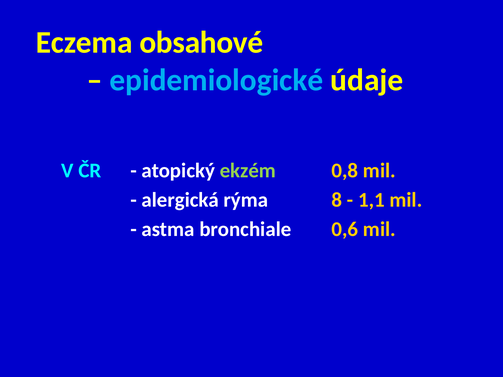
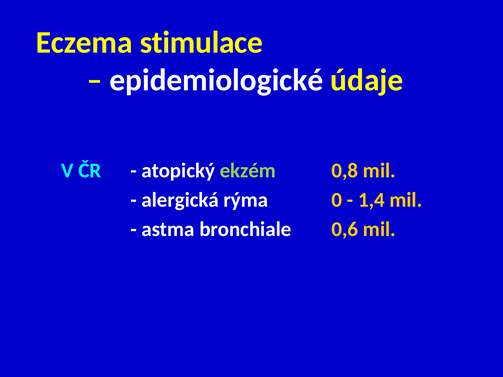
obsahové: obsahové -> stimulace
epidemiologické colour: light blue -> white
8: 8 -> 0
1,1: 1,1 -> 1,4
